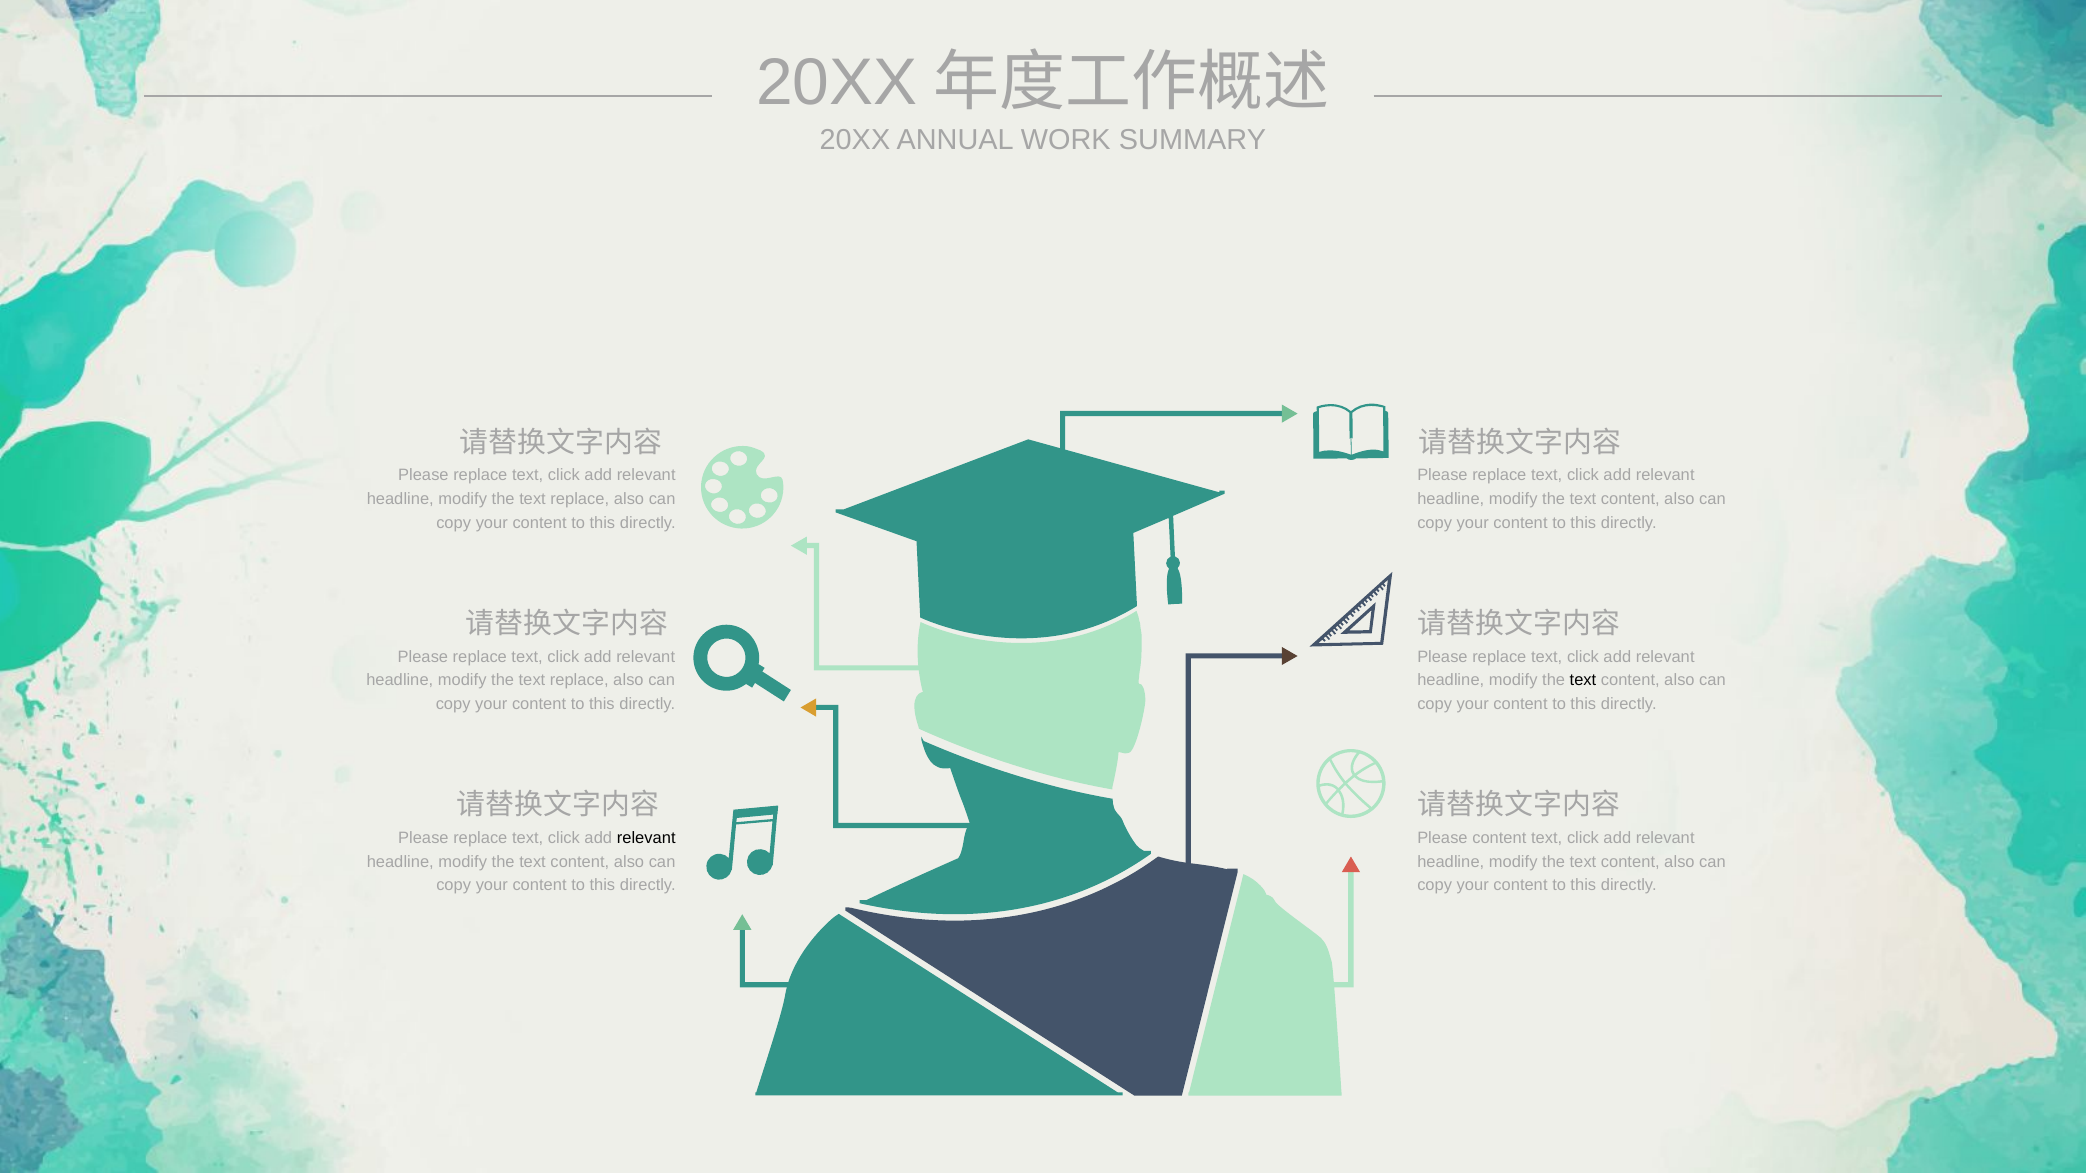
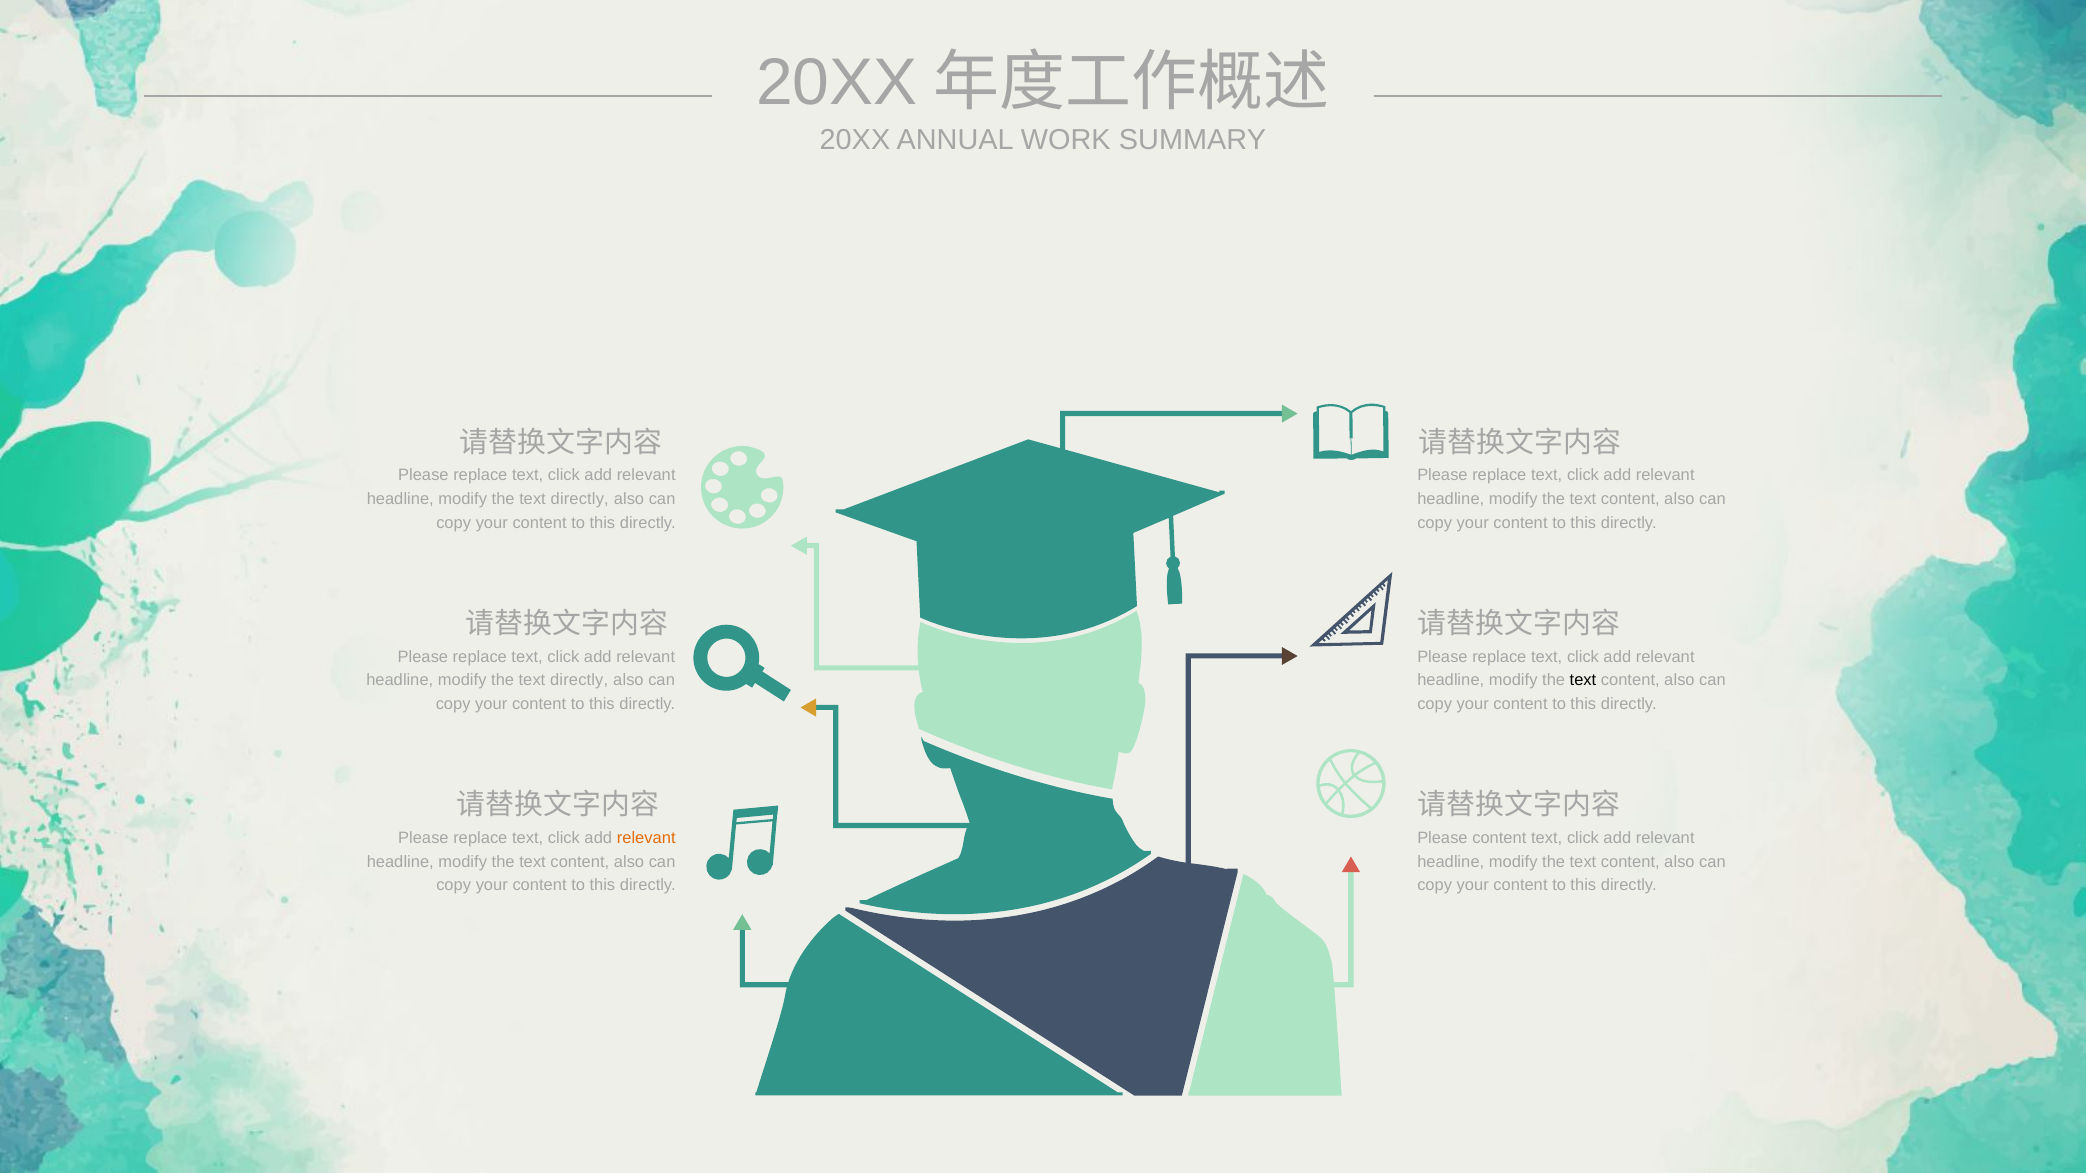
replace at (580, 499): replace -> directly
replace at (579, 681): replace -> directly
relevant at (646, 838) colour: black -> orange
